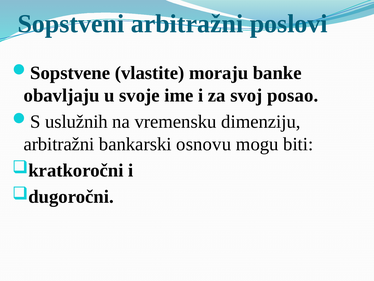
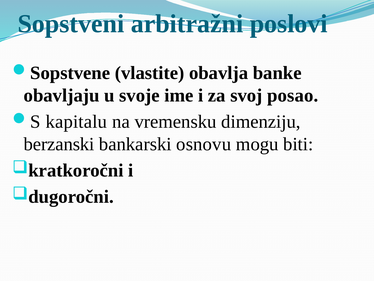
moraju: moraju -> obavlja
uslužnih: uslužnih -> kapitalu
arbitražni at (59, 144): arbitražni -> berzanski
